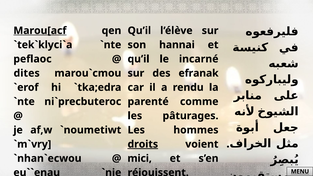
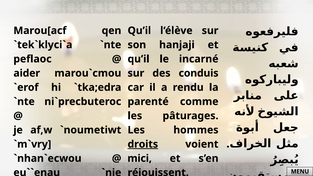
Marou[acf underline: present -> none
hannai: hannai -> hanjaji
dites: dites -> aider
efranak: efranak -> conduis
